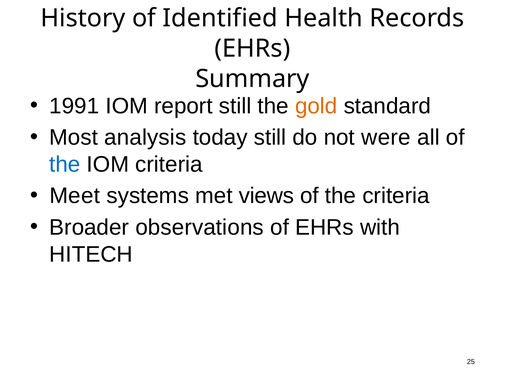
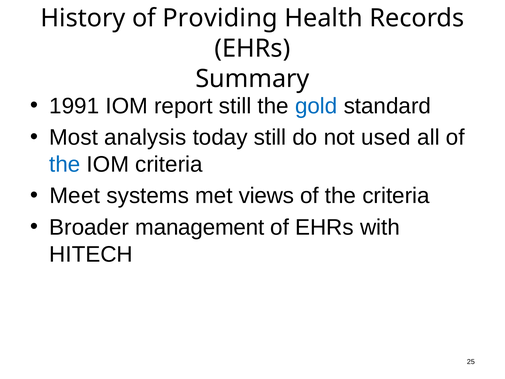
Identified: Identified -> Providing
gold colour: orange -> blue
were: were -> used
observations: observations -> management
